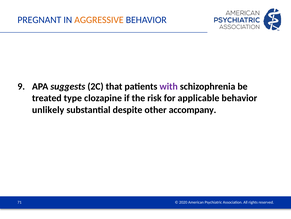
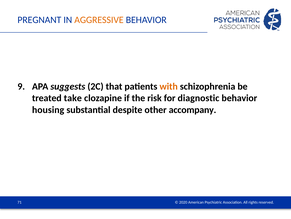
with colour: purple -> orange
type: type -> take
applicable: applicable -> diagnostic
unlikely: unlikely -> housing
